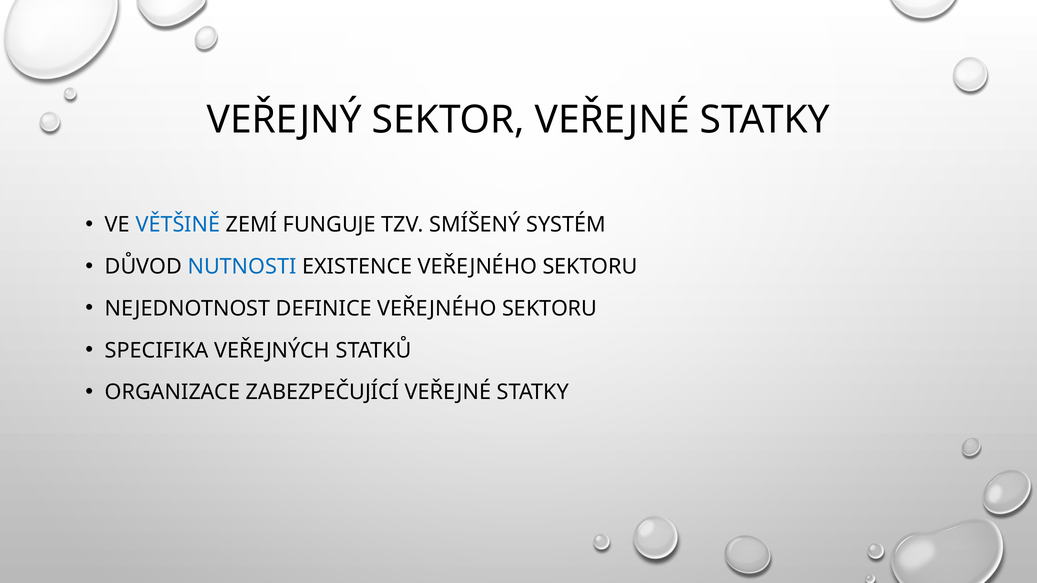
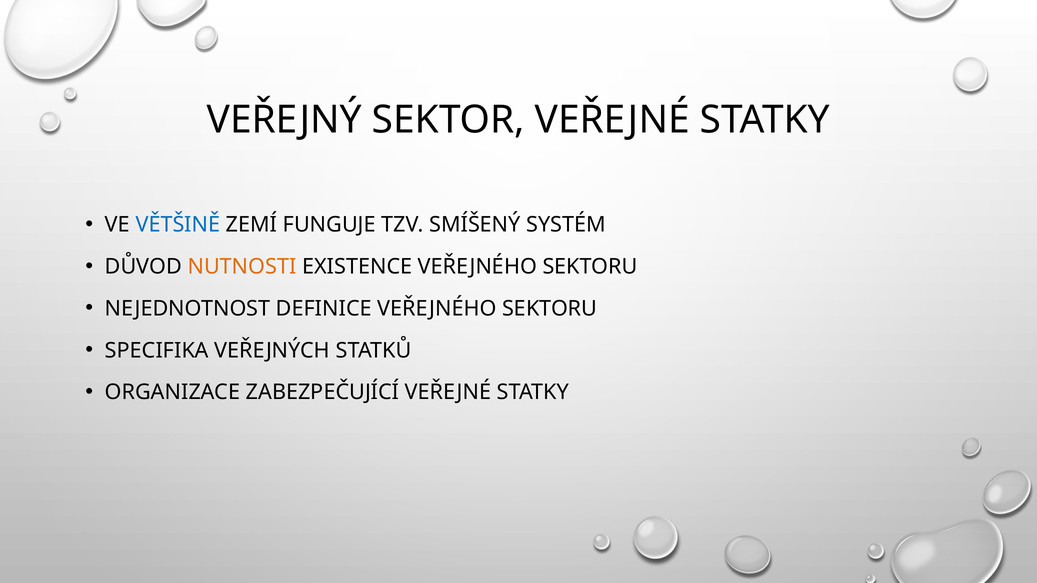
NUTNOSTI colour: blue -> orange
